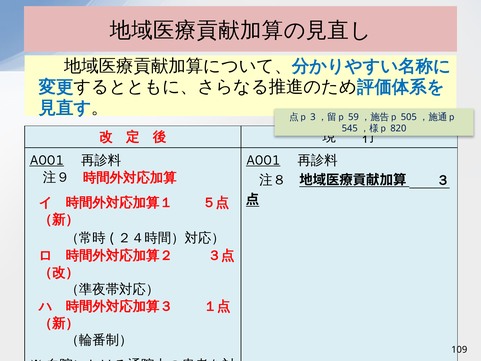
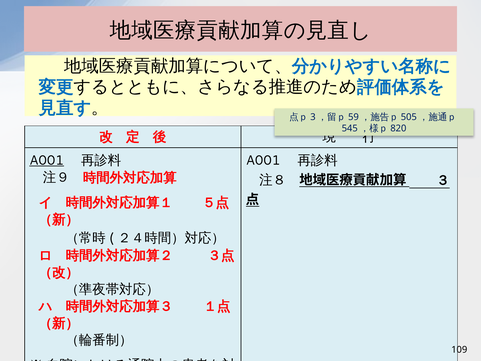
A001 at (263, 160) underline: present -> none
